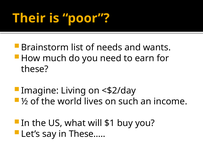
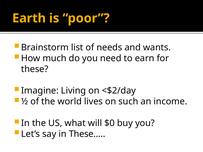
Their: Their -> Earth
$1: $1 -> $0
